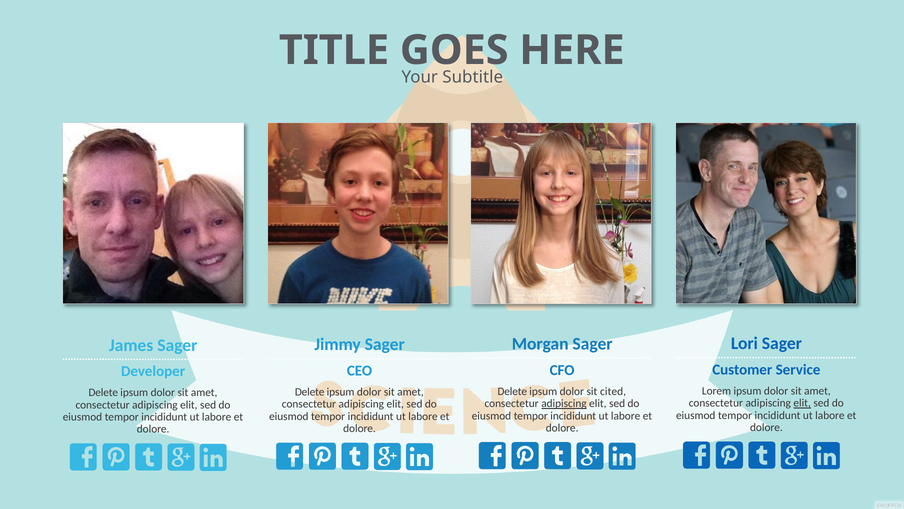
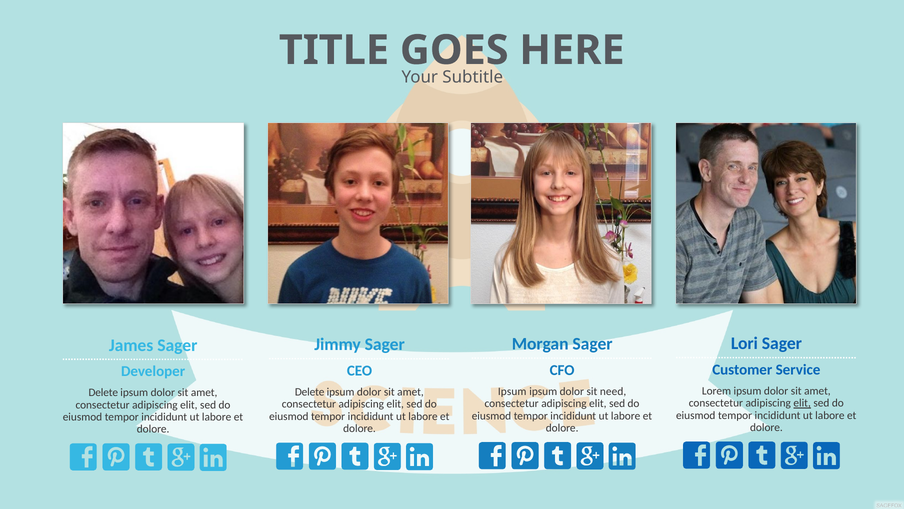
Delete at (512, 391): Delete -> Ipsum
cited: cited -> need
adipiscing at (564, 403) underline: present -> none
